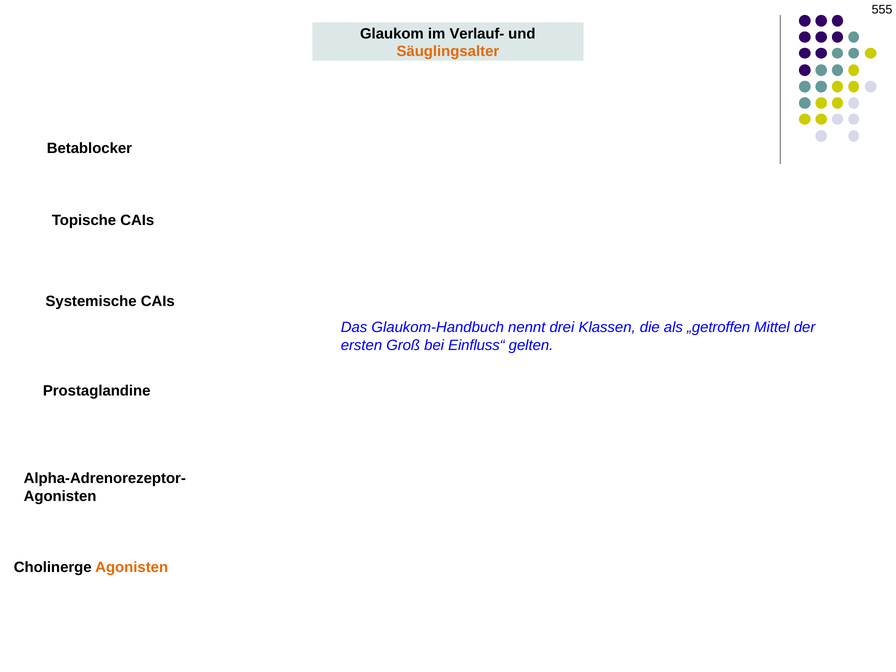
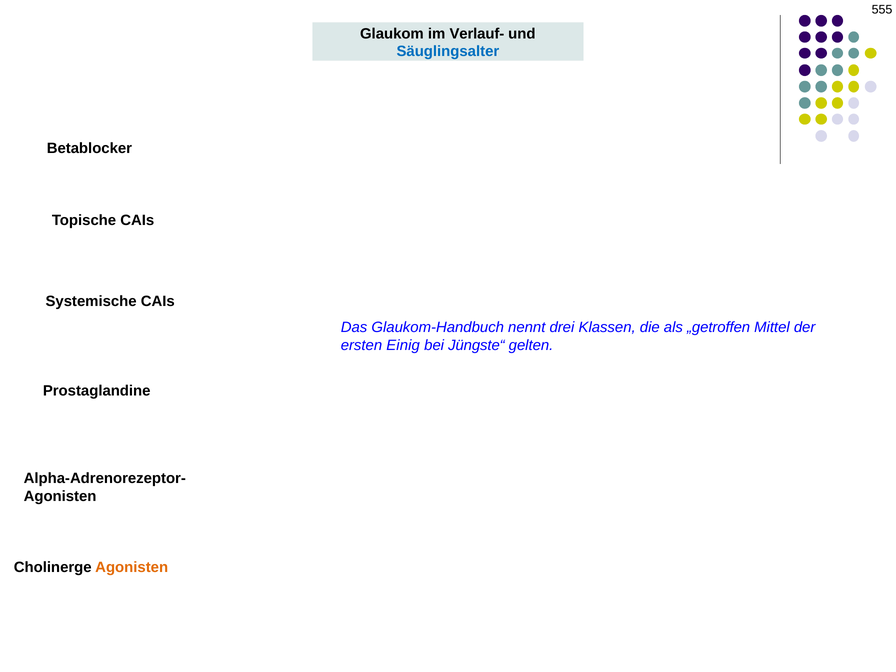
Säuglingsalter colour: orange -> blue
Groß: Groß -> Einig
Einfluss“: Einfluss“ -> Jüngste“
